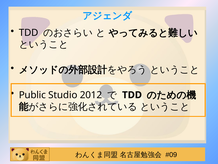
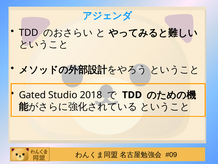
Public: Public -> Gated
2012: 2012 -> 2018
